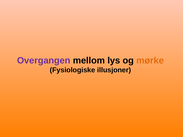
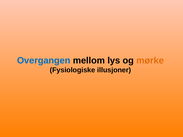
Overgangen colour: purple -> blue
